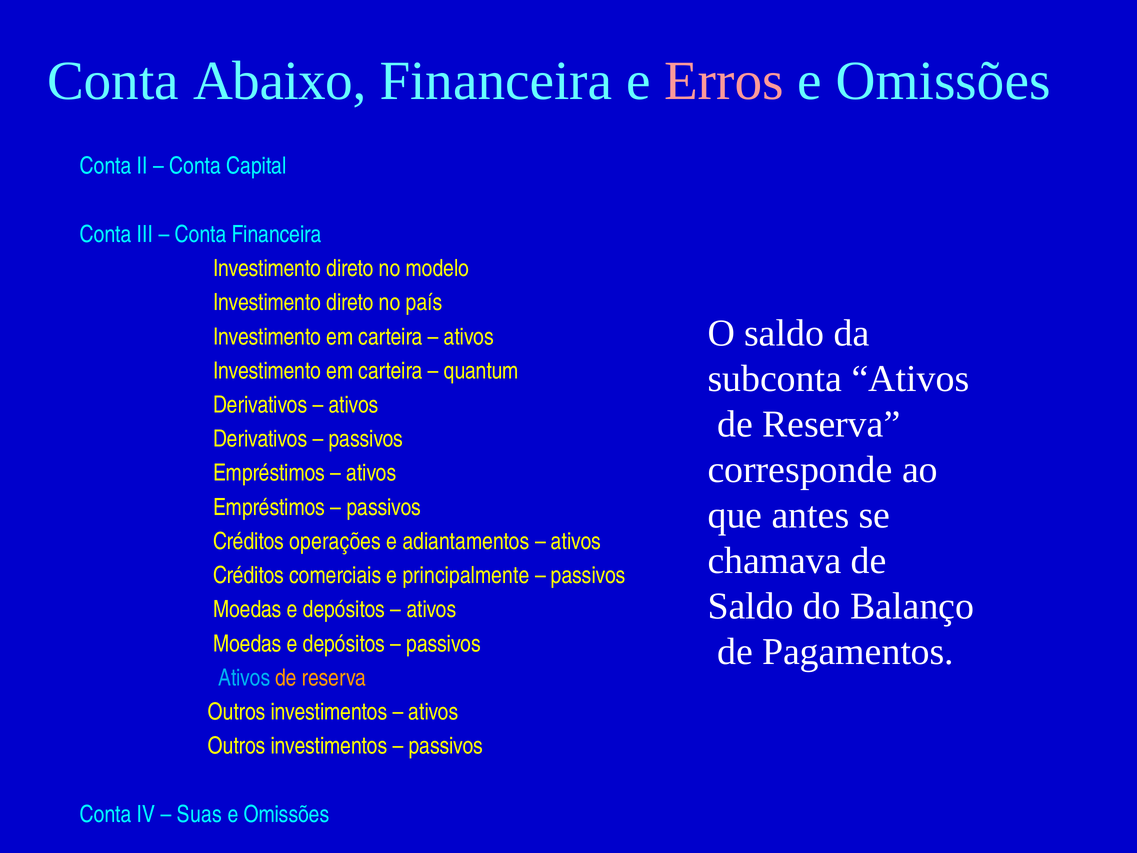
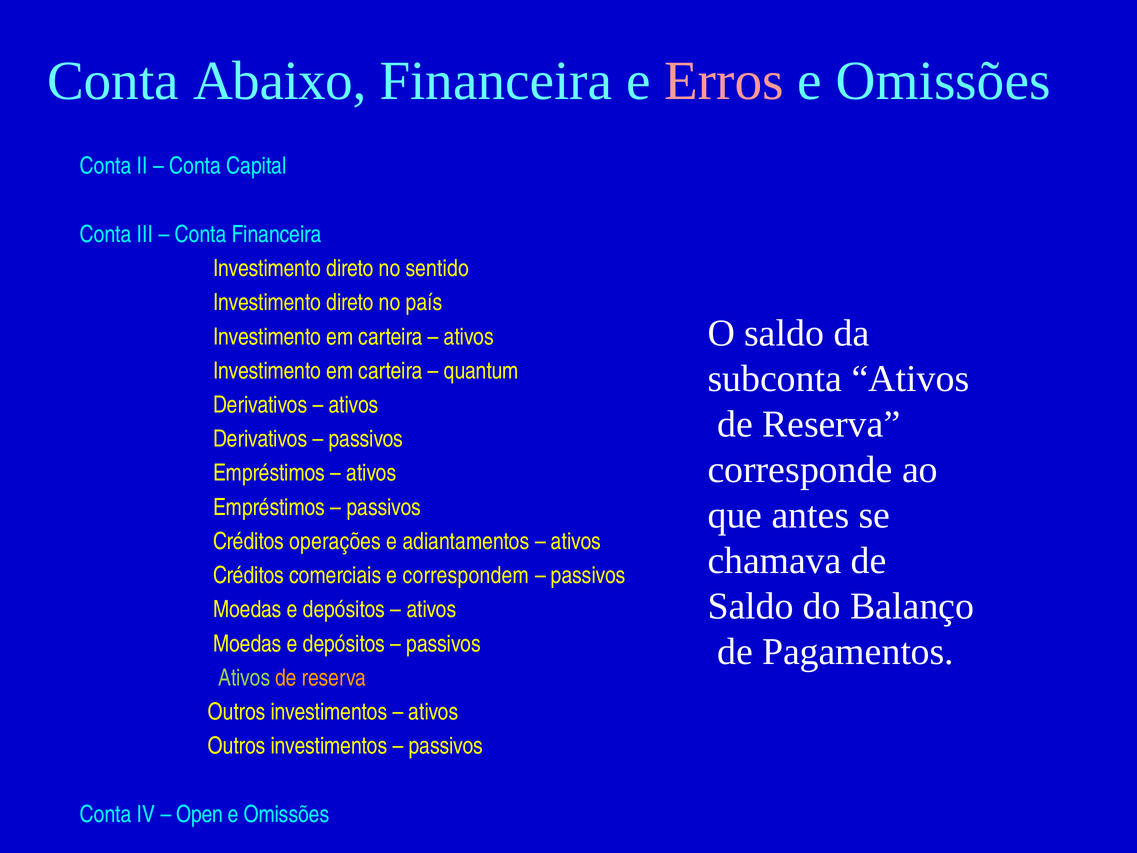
modelo: modelo -> sentido
principalmente: principalmente -> correspondem
Ativos at (244, 678) colour: light blue -> light green
Suas: Suas -> Open
